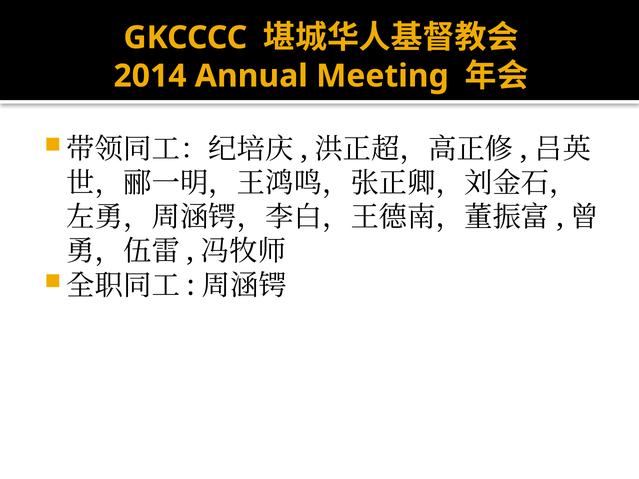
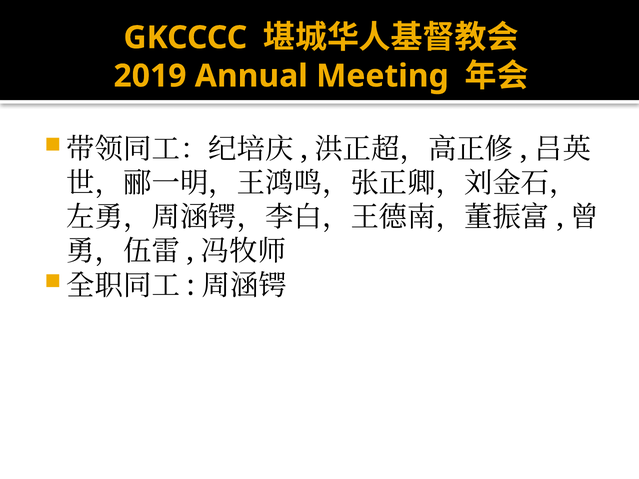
2014: 2014 -> 2019
